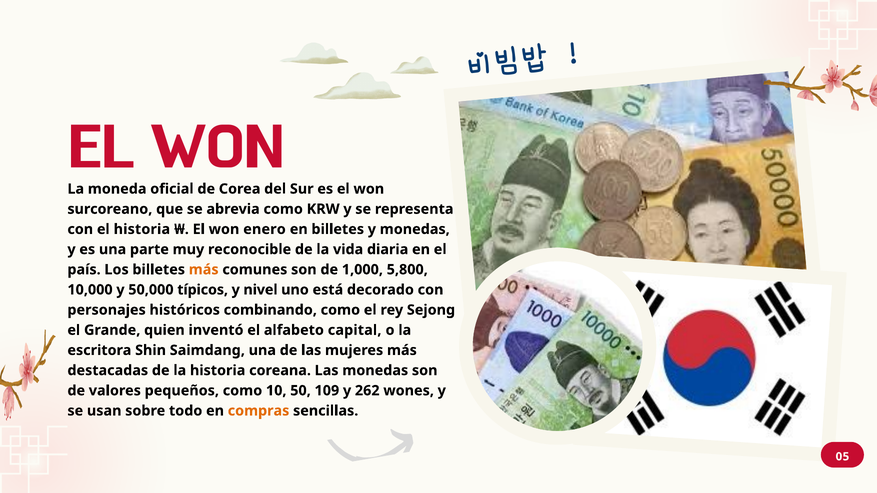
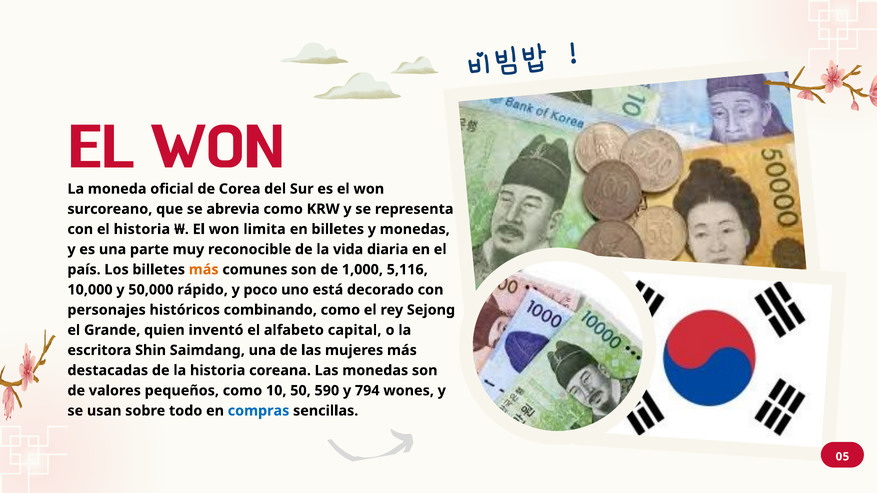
enero: enero -> limita
5,800: 5,800 -> 5,116
típicos: típicos -> rápido
nivel: nivel -> poco
109: 109 -> 590
262: 262 -> 794
compras colour: orange -> blue
